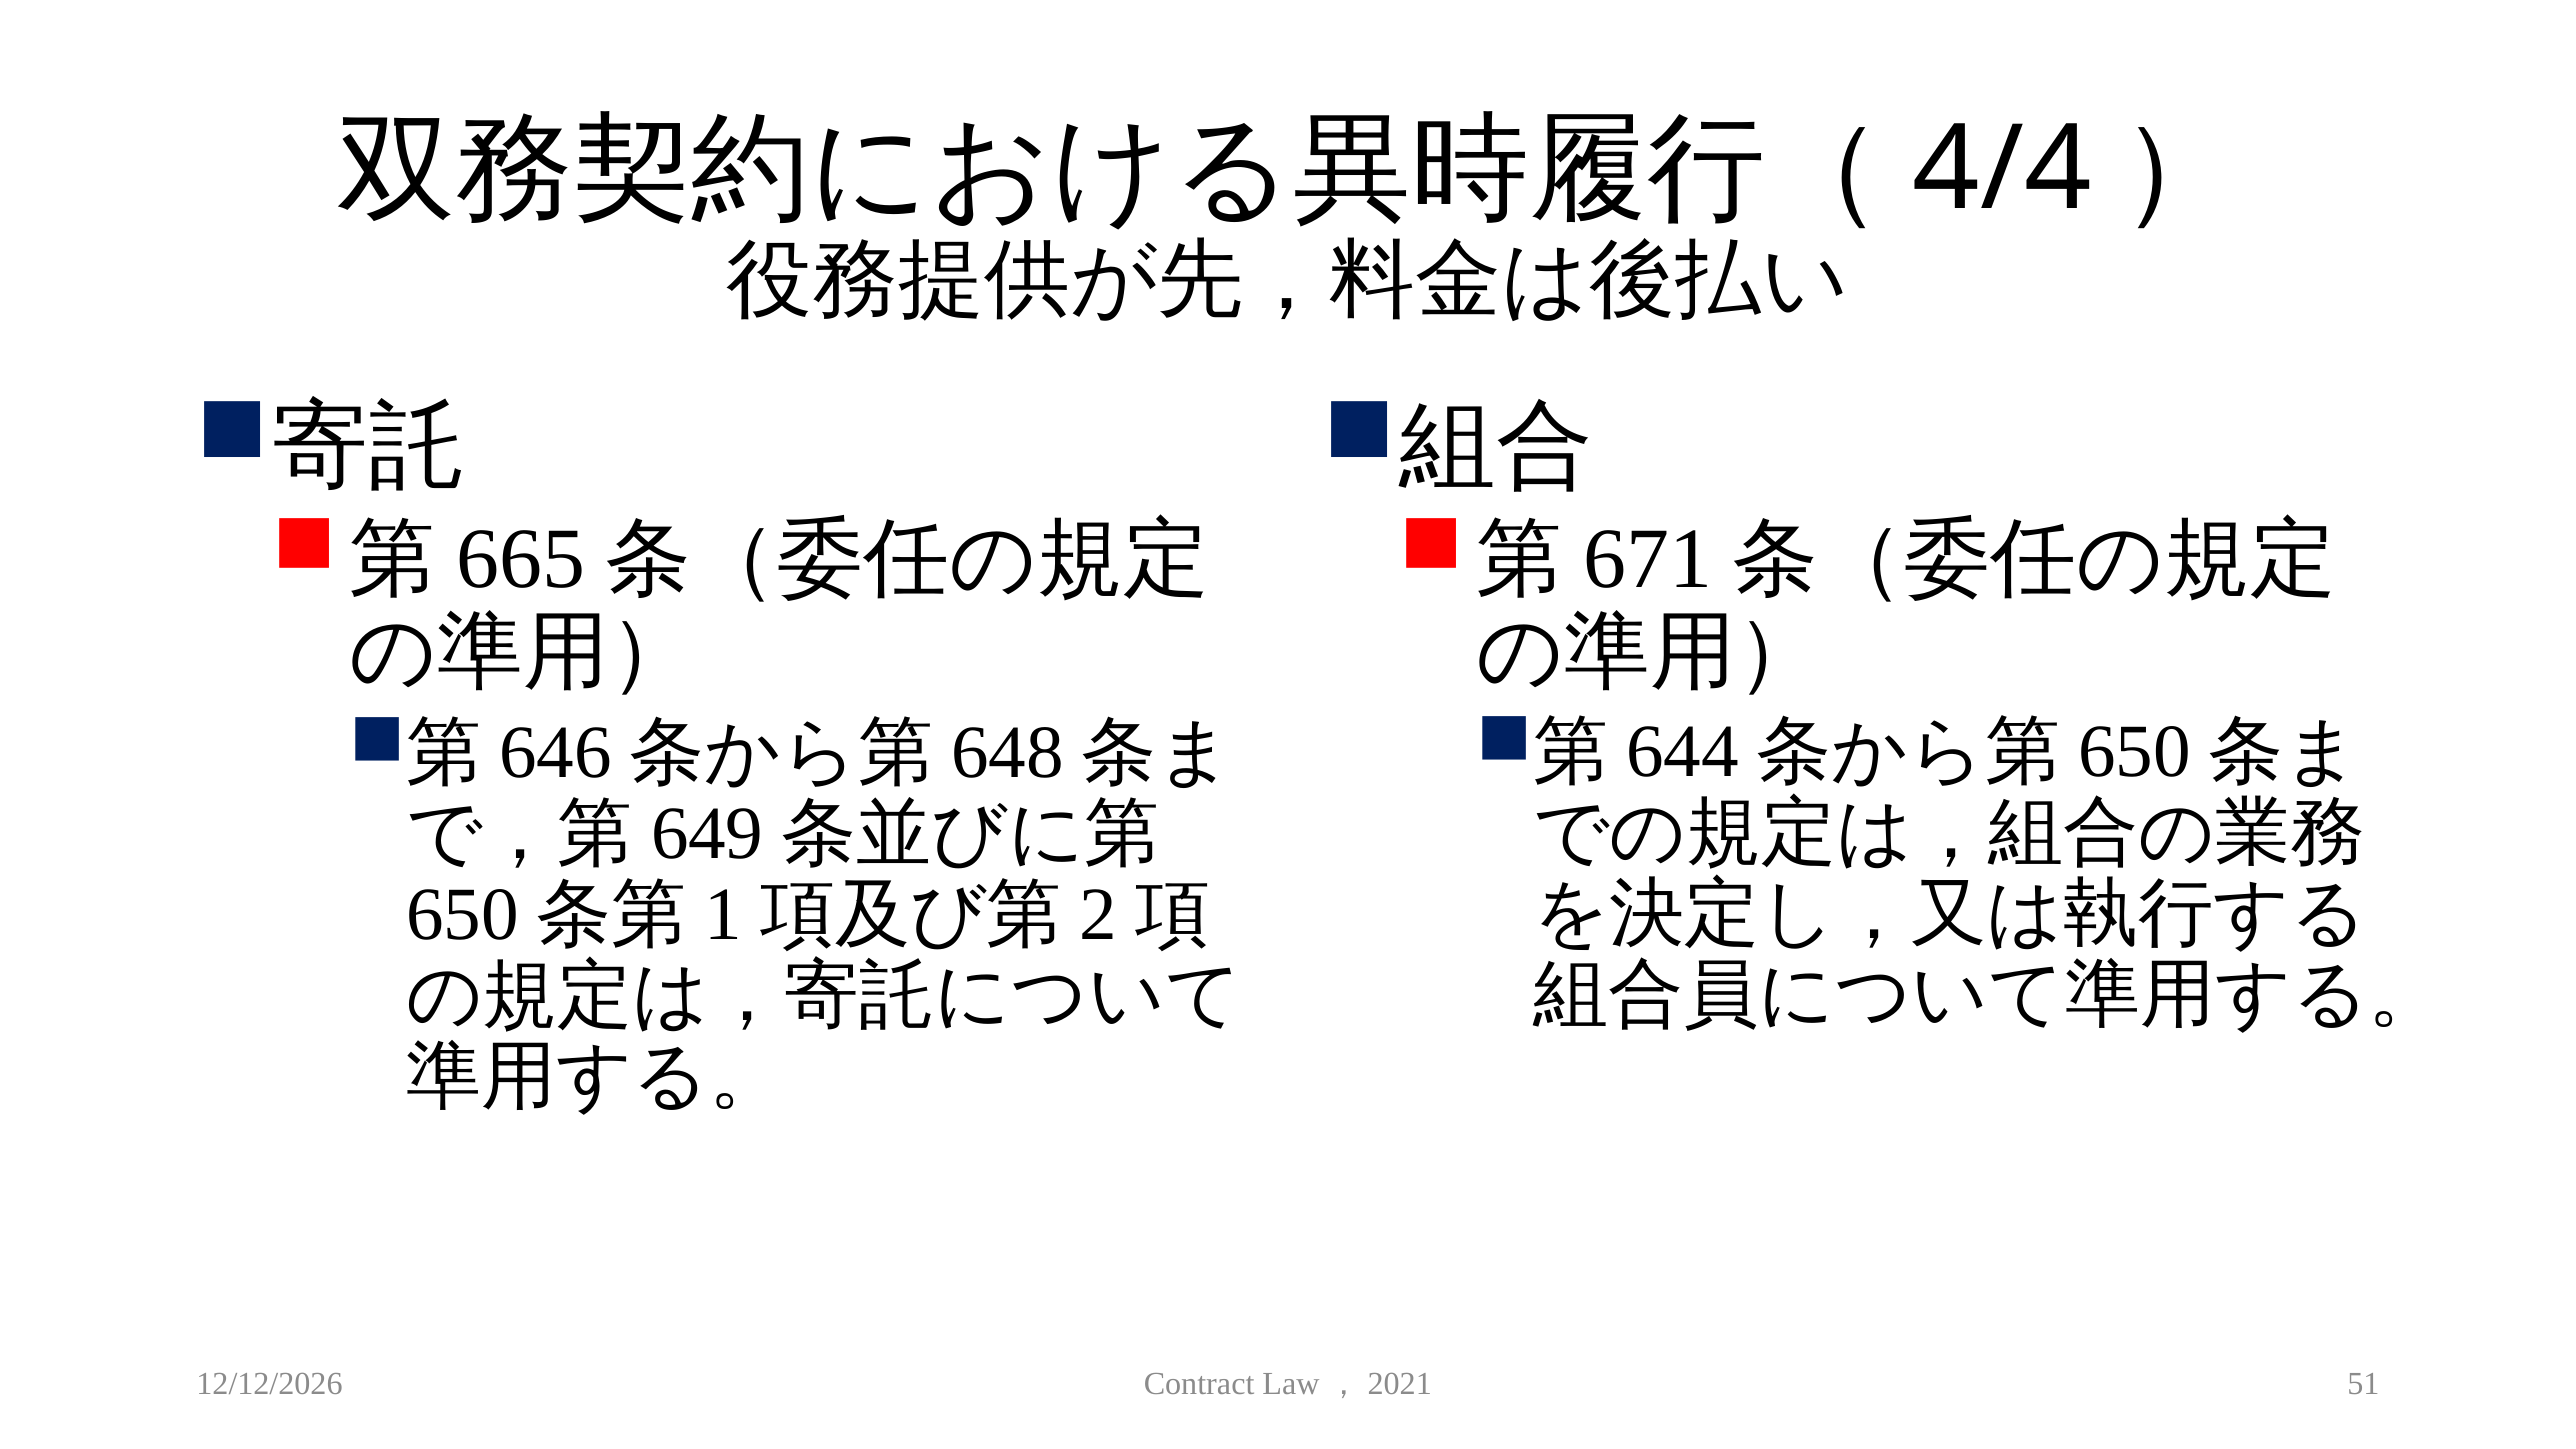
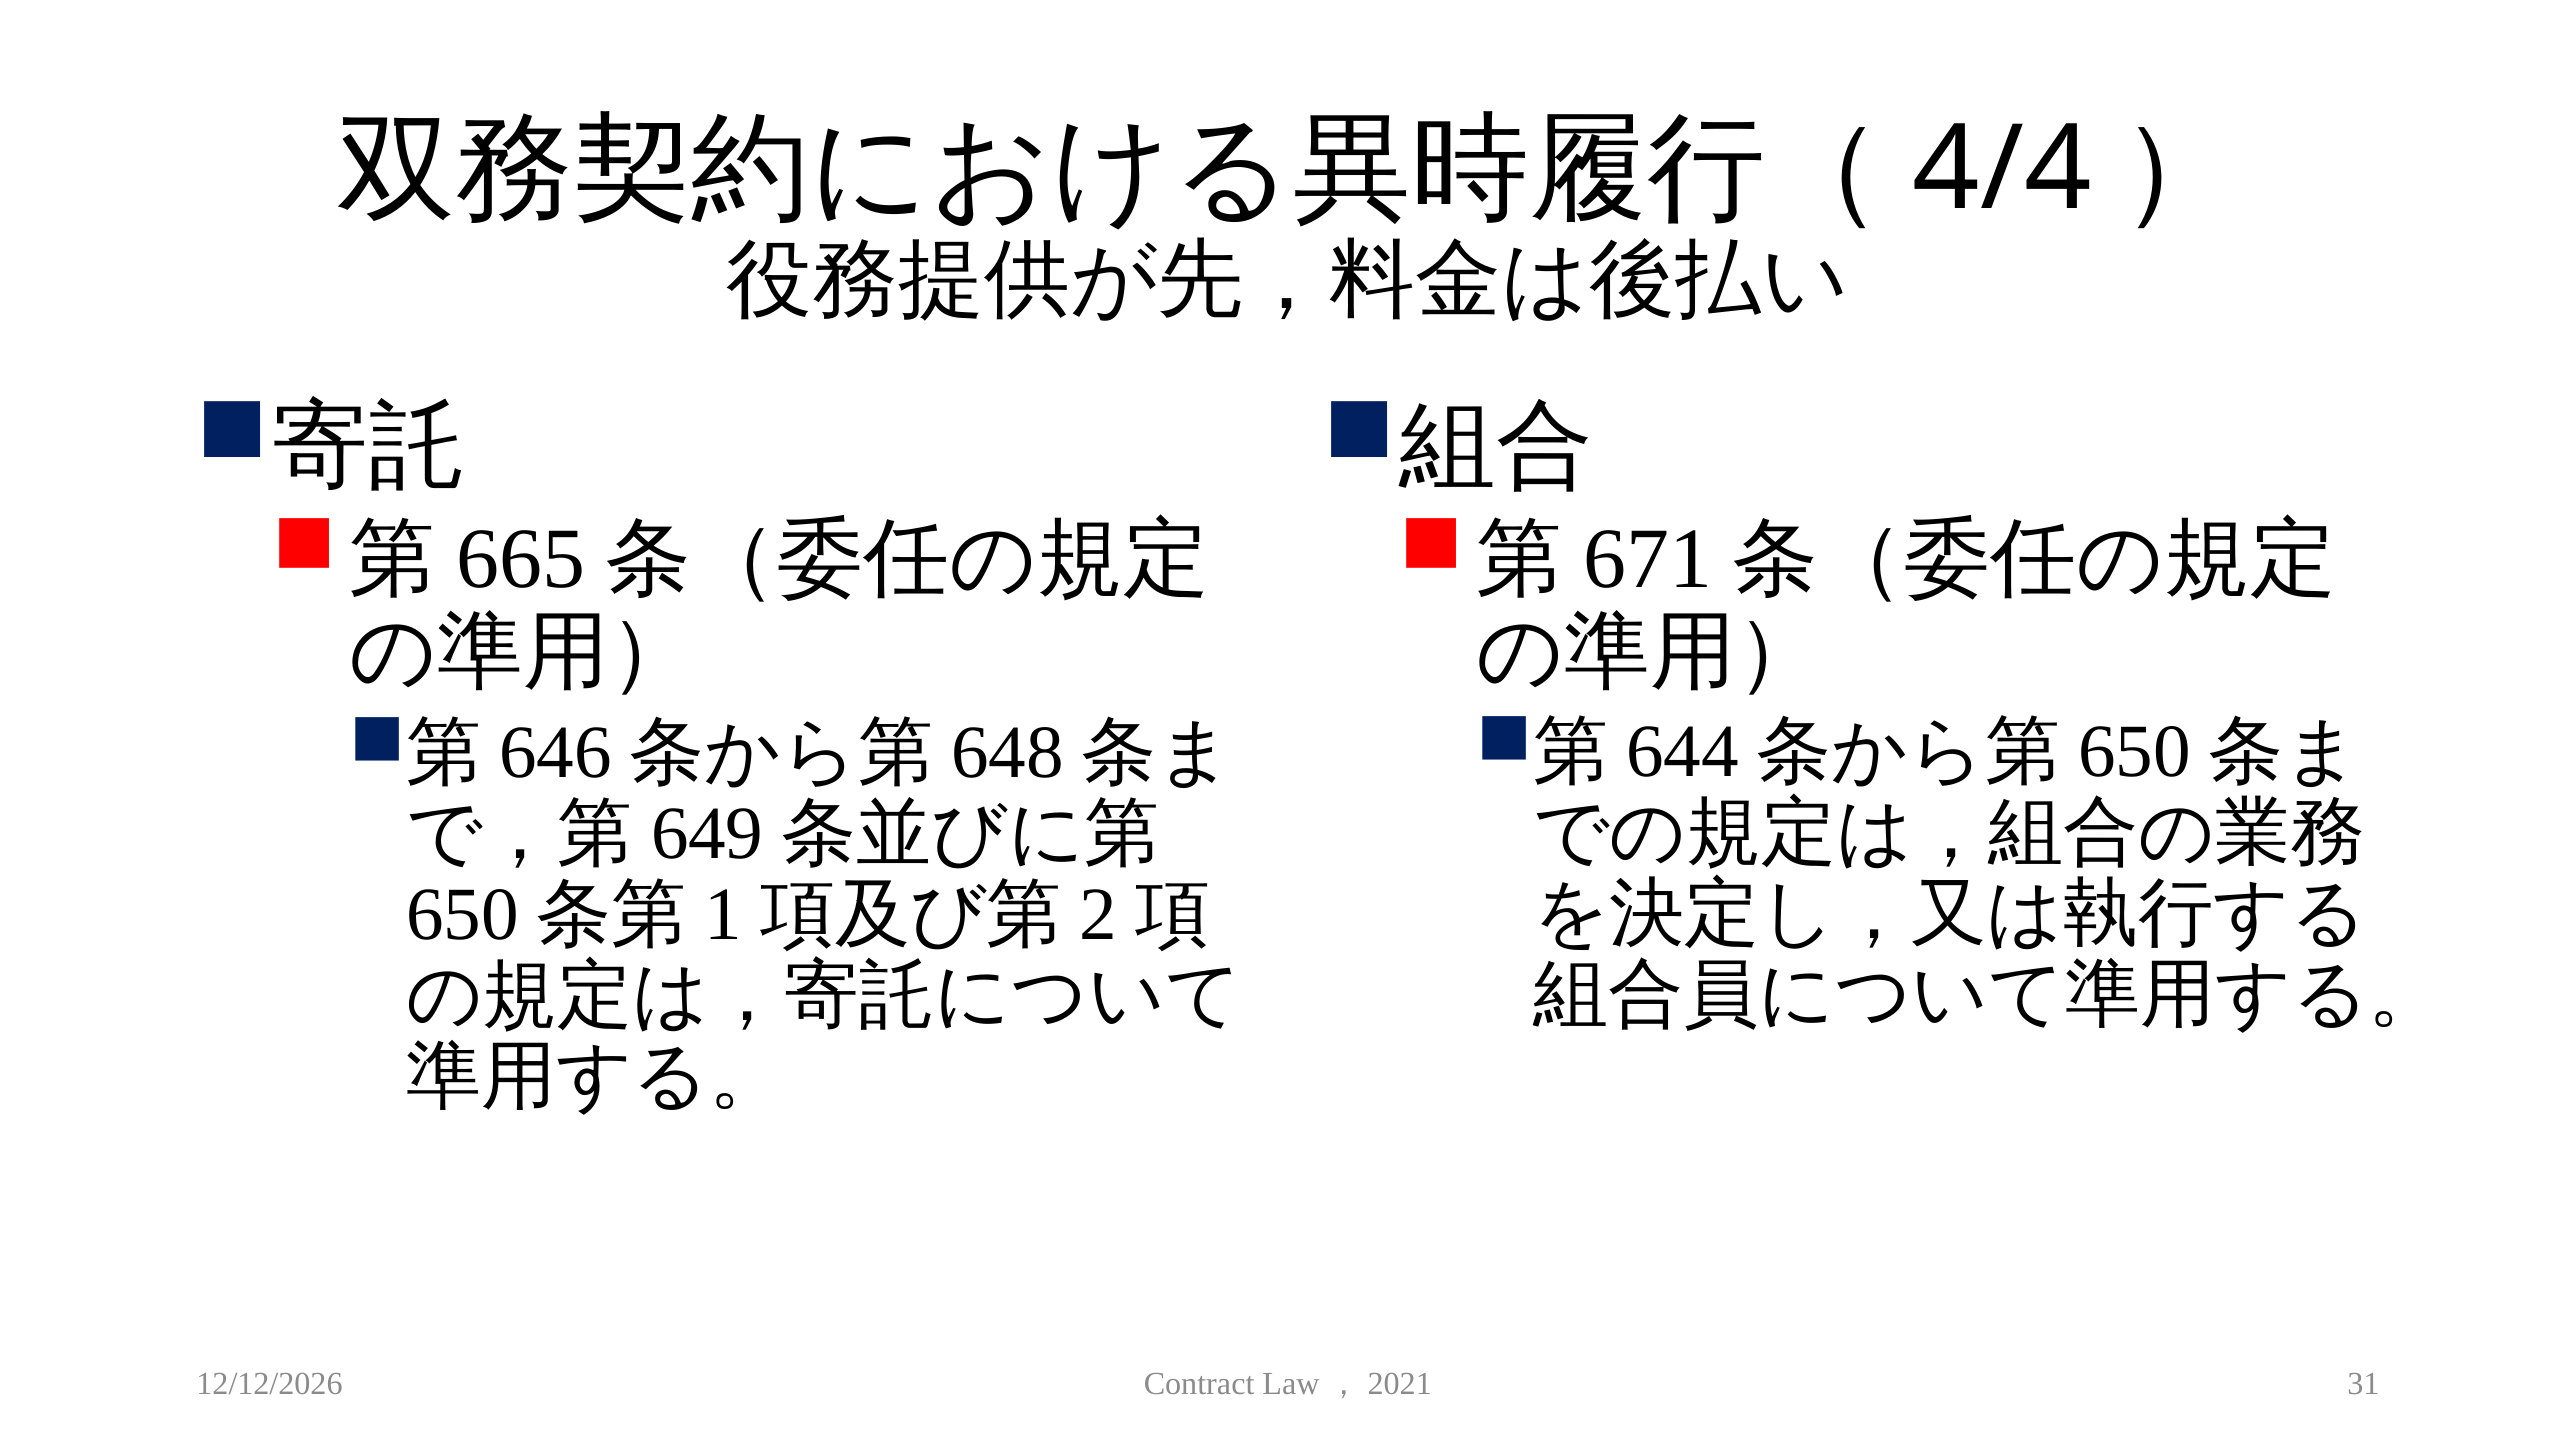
51: 51 -> 31
